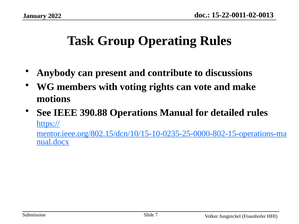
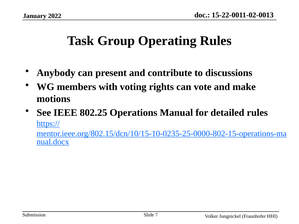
390.88: 390.88 -> 802.25
